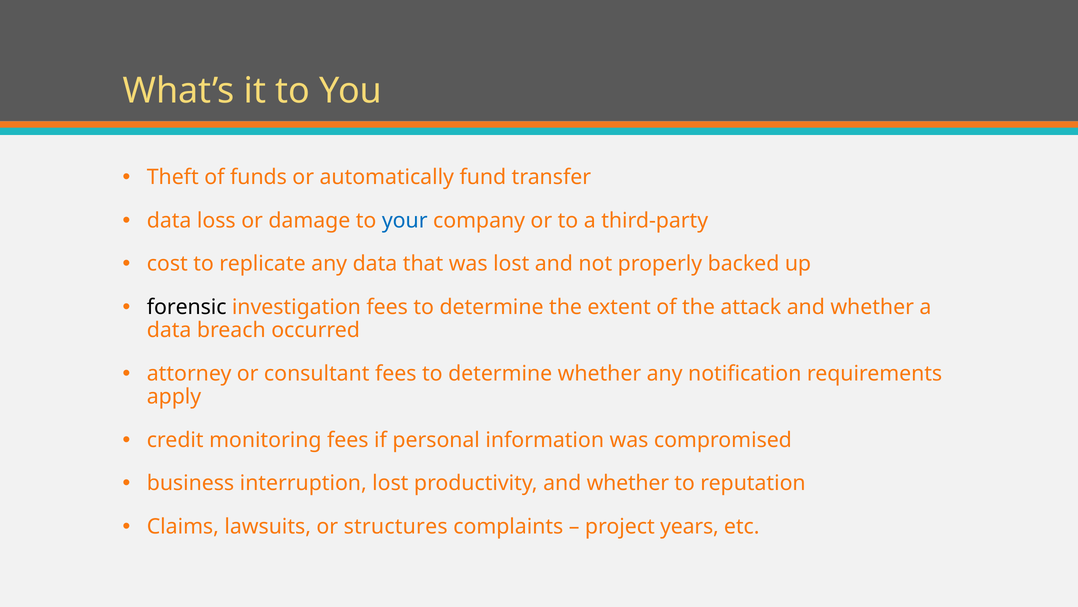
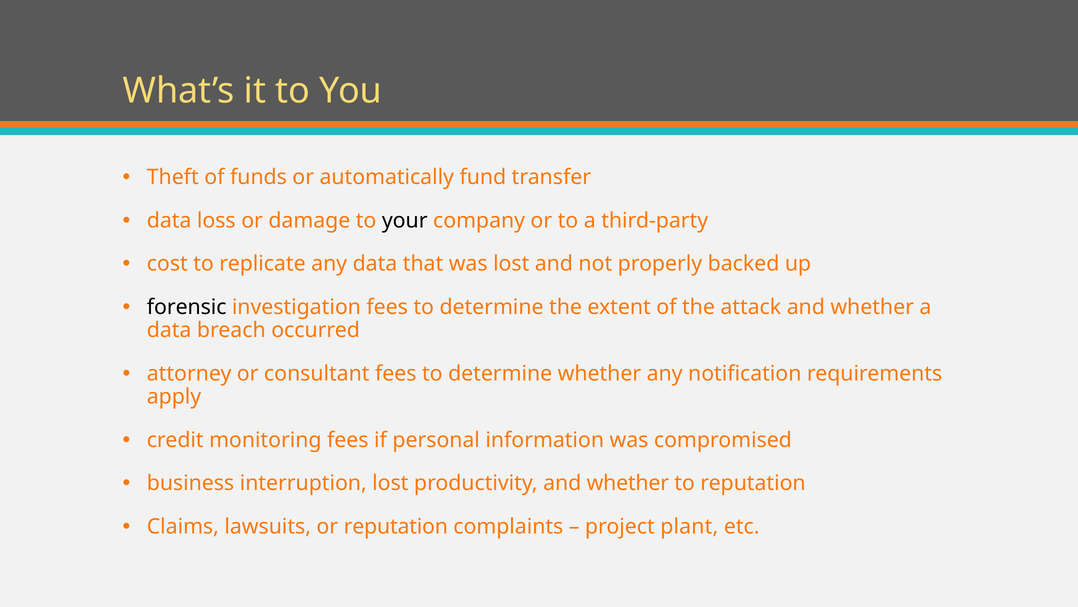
your colour: blue -> black
or structures: structures -> reputation
years: years -> plant
